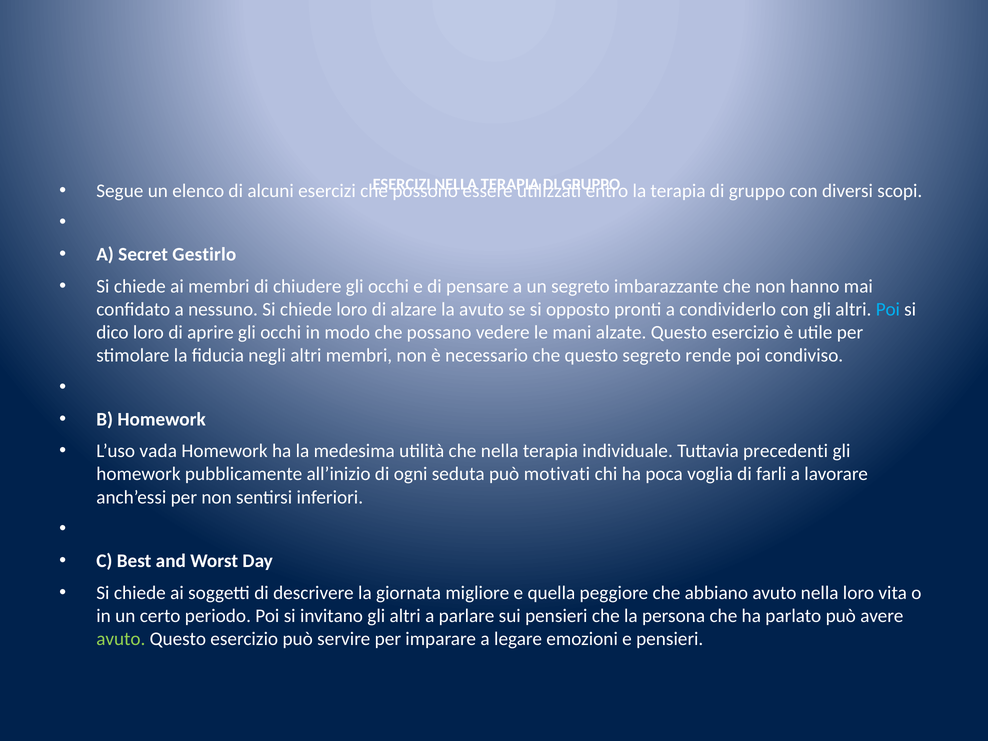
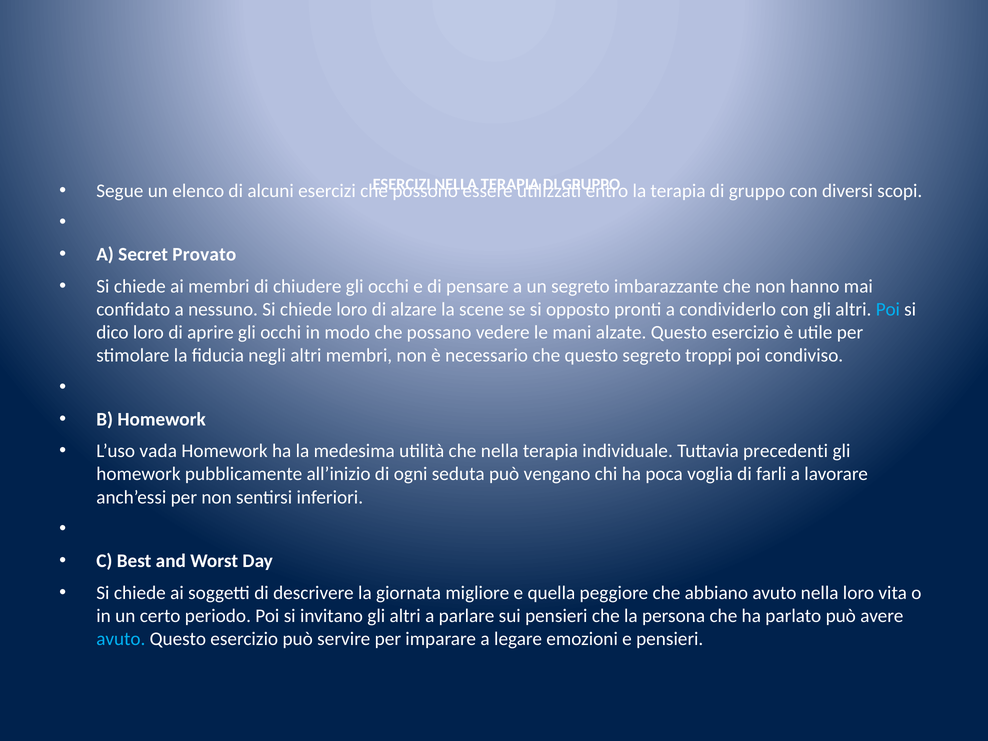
Gestirlo: Gestirlo -> Provato
la avuto: avuto -> scene
rende: rende -> troppi
motivati: motivati -> vengano
avuto at (121, 639) colour: light green -> light blue
